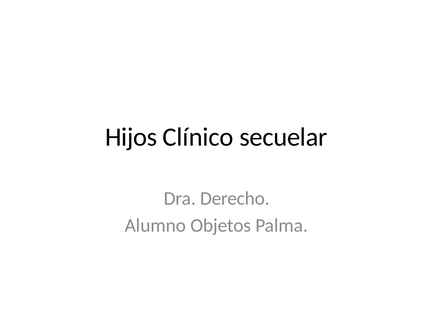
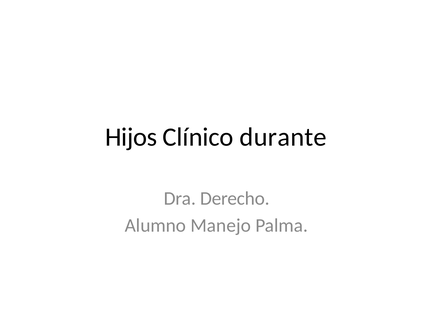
secuelar: secuelar -> durante
Objetos: Objetos -> Manejo
